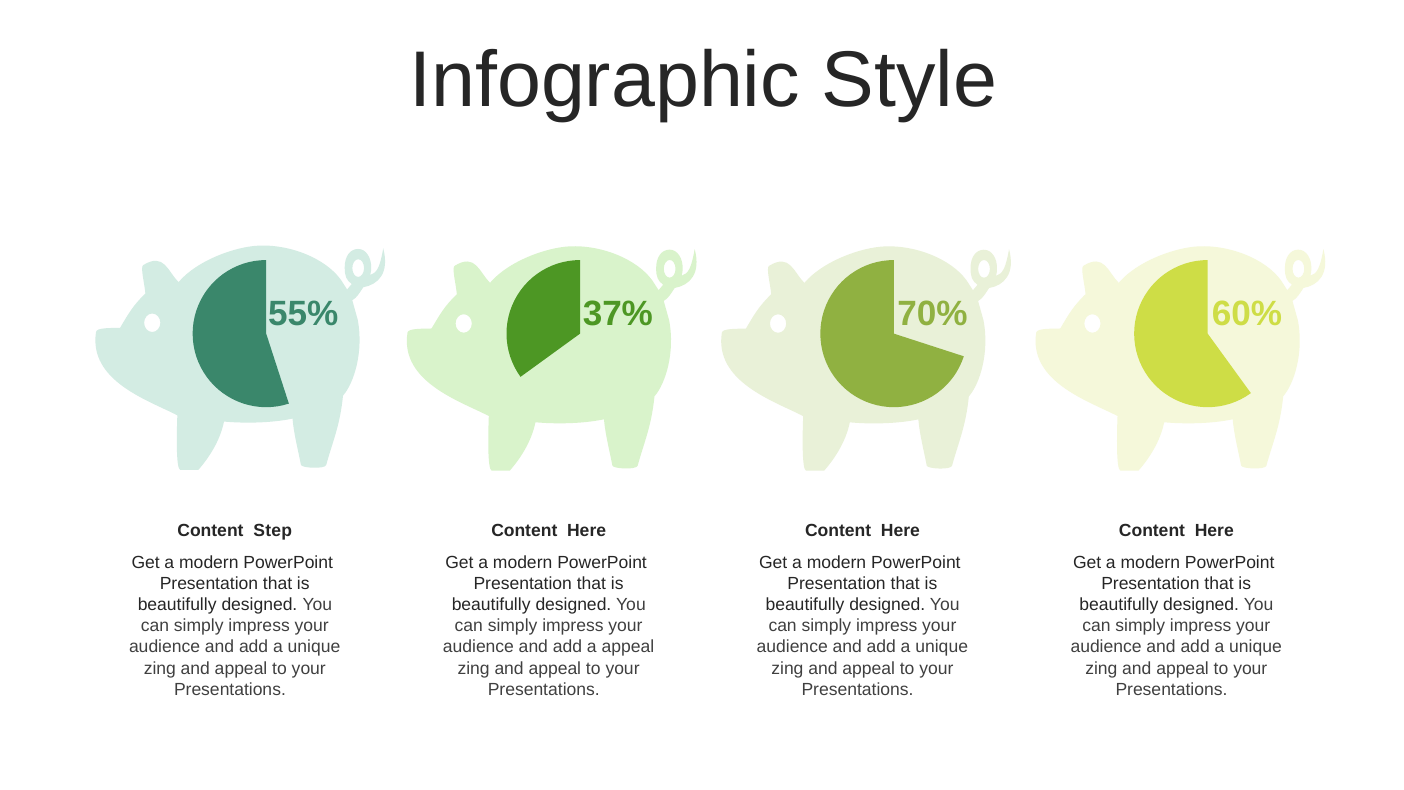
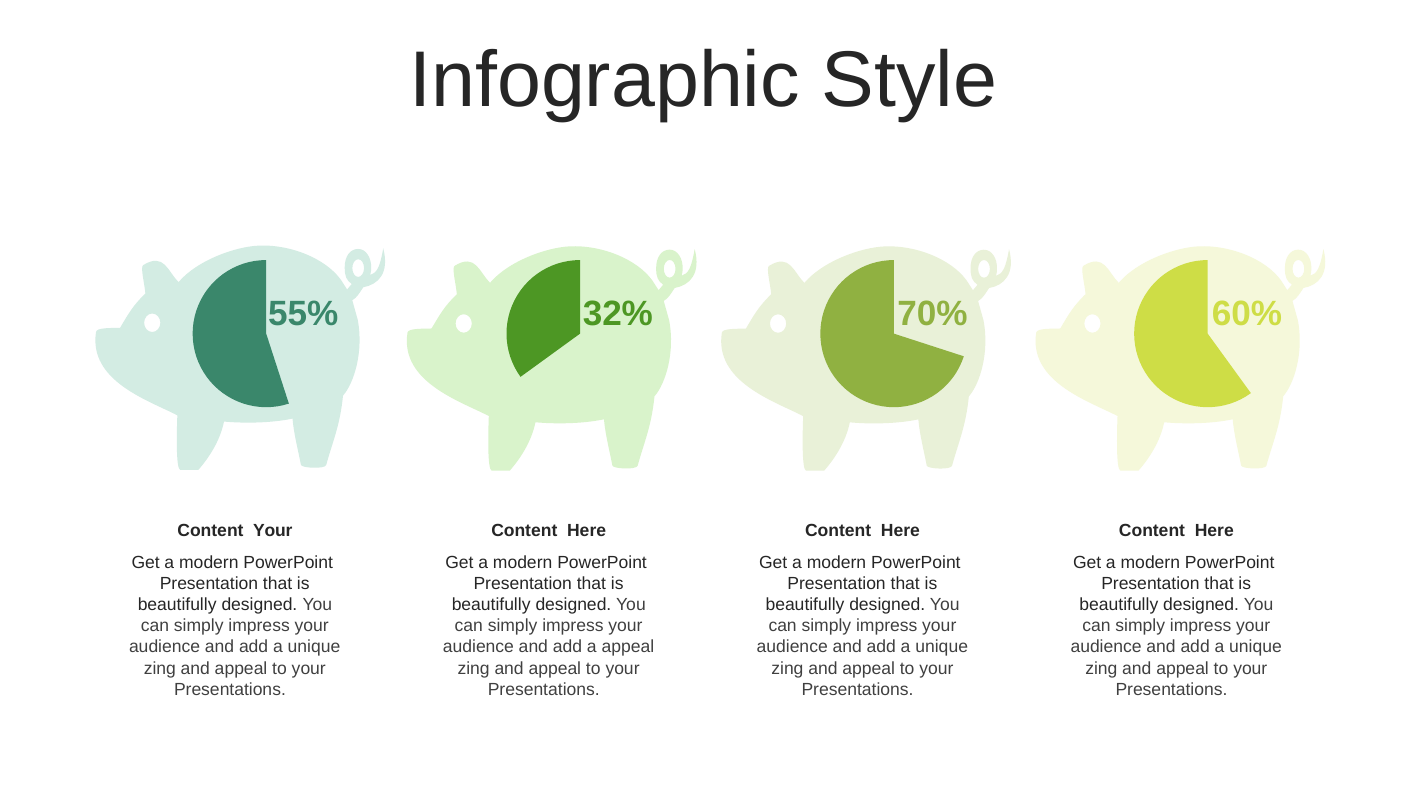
37%: 37% -> 32%
Content Step: Step -> Your
